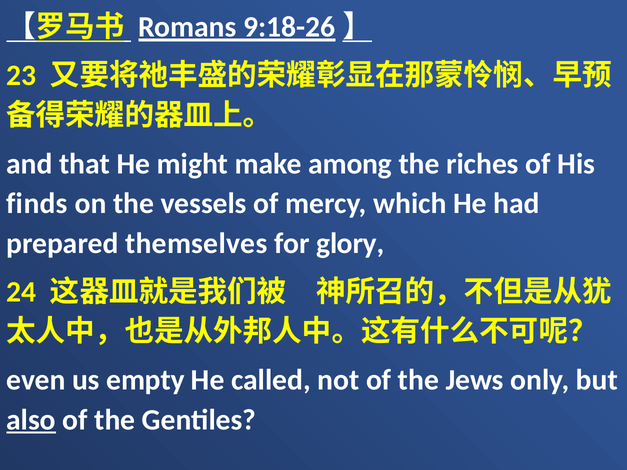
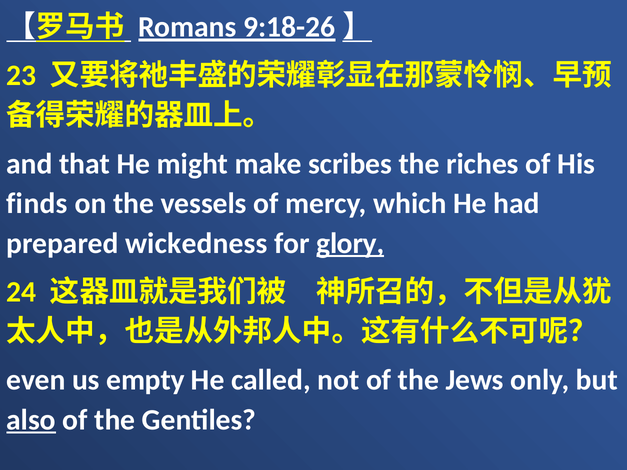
among: among -> scribes
themselves: themselves -> wickedness
glory underline: none -> present
